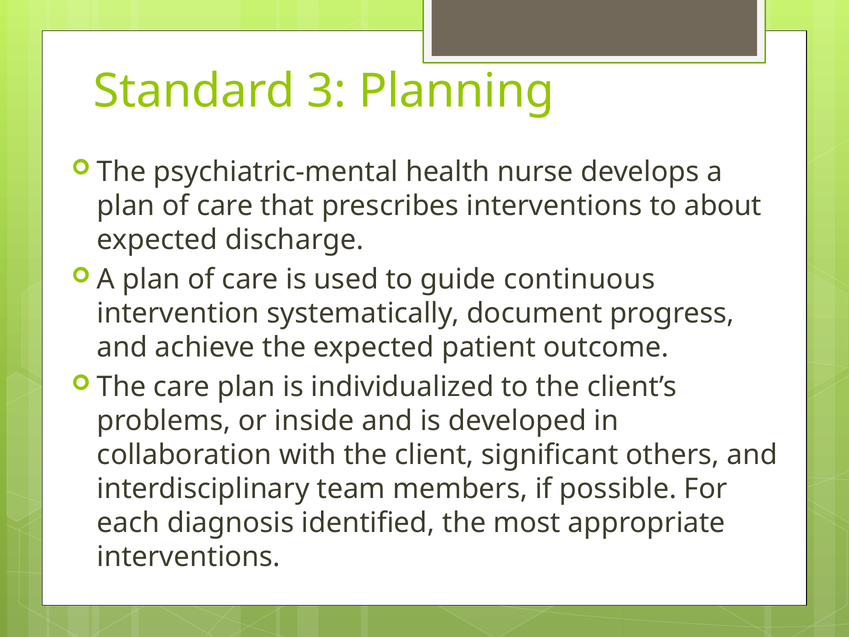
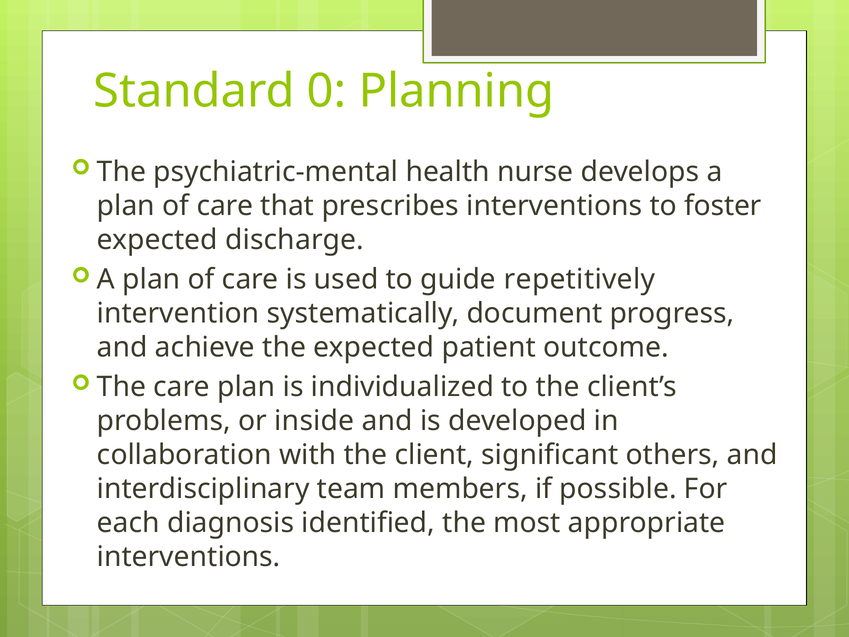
3: 3 -> 0
about: about -> foster
continuous: continuous -> repetitively
